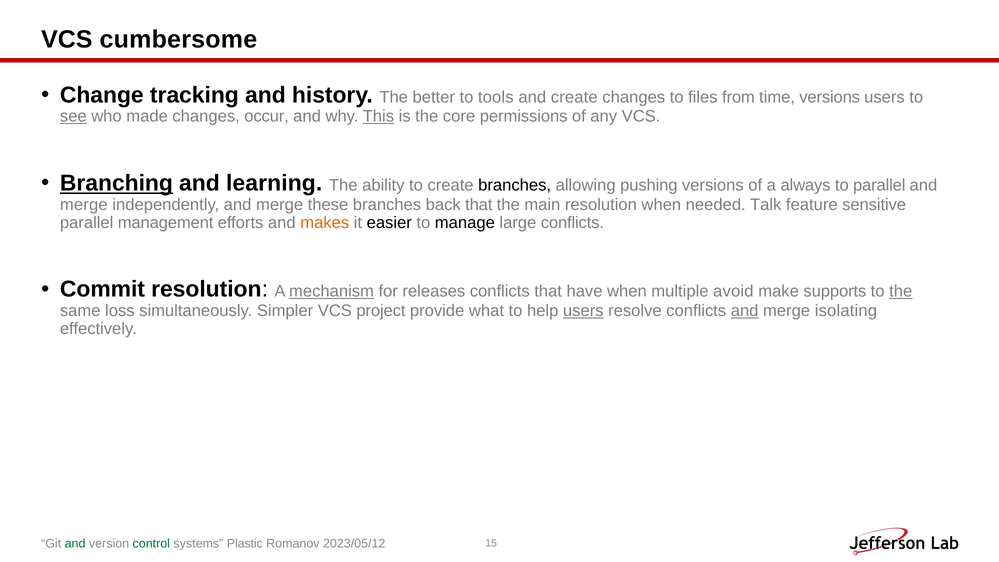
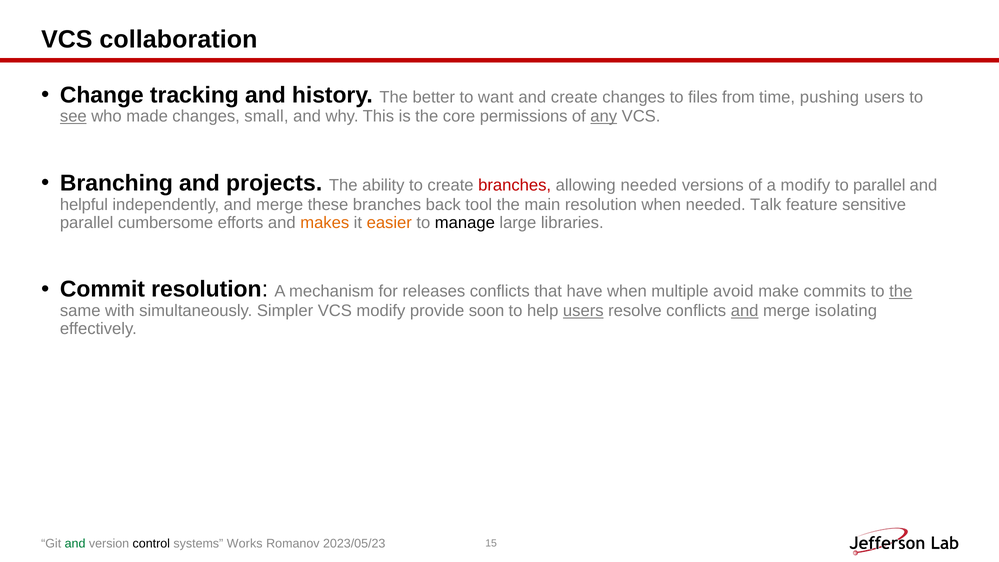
cumbersome: cumbersome -> collaboration
tools: tools -> want
time versions: versions -> pushing
occur: occur -> small
This underline: present -> none
any underline: none -> present
Branching underline: present -> none
learning: learning -> projects
branches at (515, 185) colour: black -> red
allowing pushing: pushing -> needed
a always: always -> modify
merge at (84, 205): merge -> helpful
back that: that -> tool
management: management -> cumbersome
easier colour: black -> orange
large conflicts: conflicts -> libraries
mechanism underline: present -> none
supports: supports -> commits
loss: loss -> with
VCS project: project -> modify
what: what -> soon
control colour: green -> black
Plastic: Plastic -> Works
2023/05/12: 2023/05/12 -> 2023/05/23
